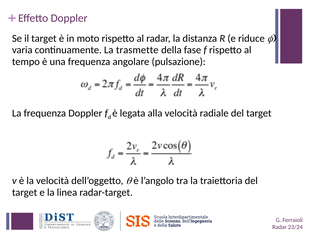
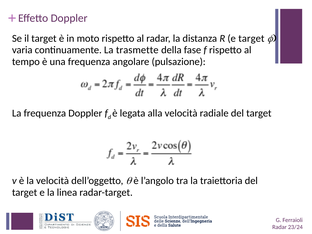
e riduce: riduce -> target
